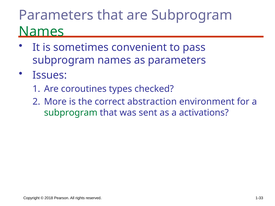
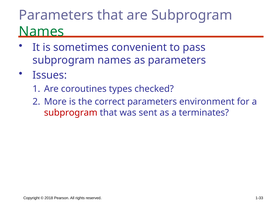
correct abstraction: abstraction -> parameters
subprogram at (71, 113) colour: green -> red
activations: activations -> terminates
